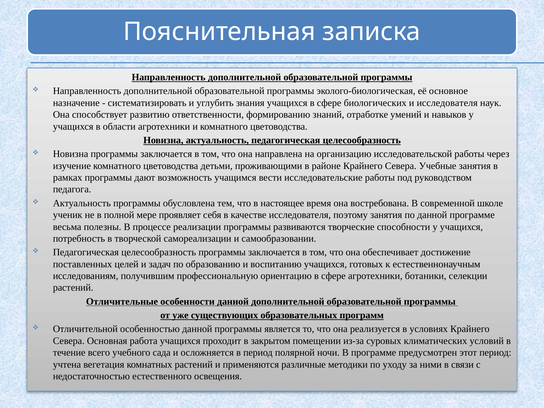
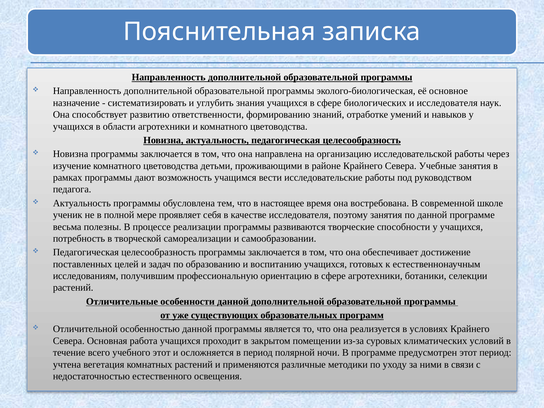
учебного сада: сада -> этот
